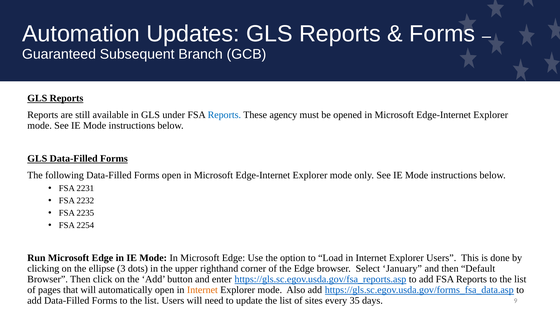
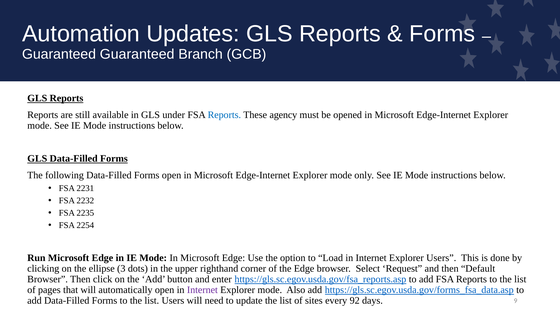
Guaranteed Subsequent: Subsequent -> Guaranteed
January: January -> Request
Internet at (202, 290) colour: orange -> purple
35: 35 -> 92
